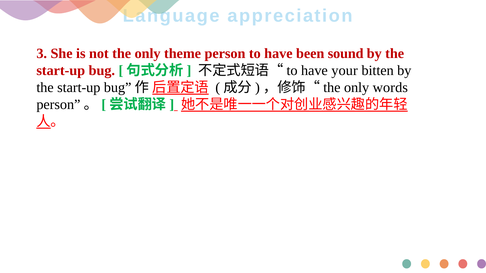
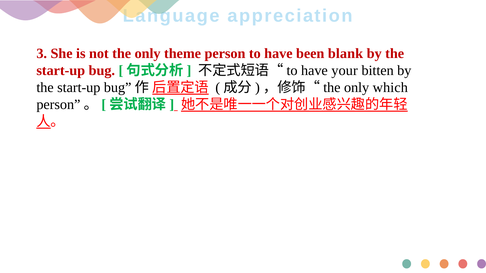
sound: sound -> blank
words: words -> which
